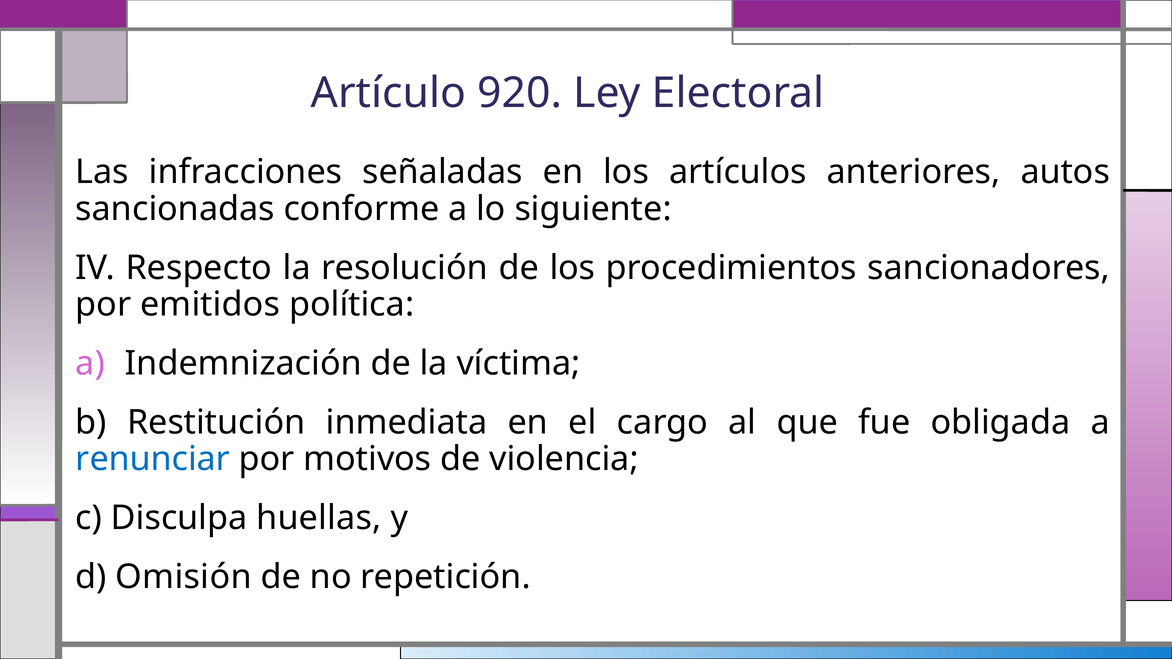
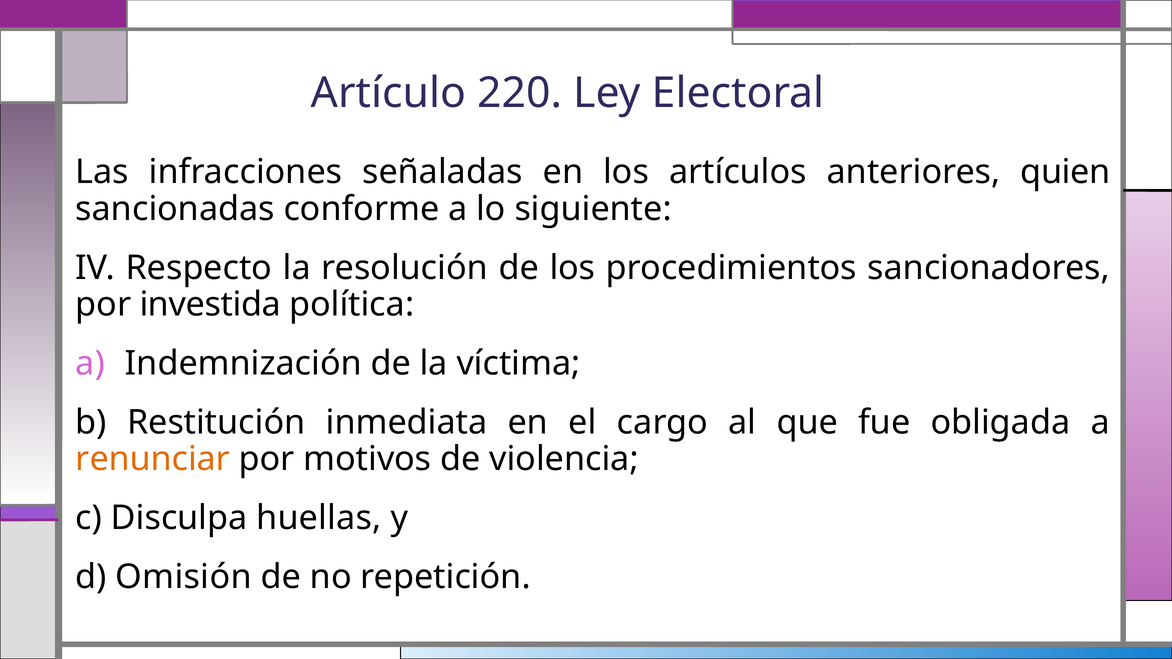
920: 920 -> 220
autos: autos -> quien
emitidos: emitidos -> investida
renunciar colour: blue -> orange
